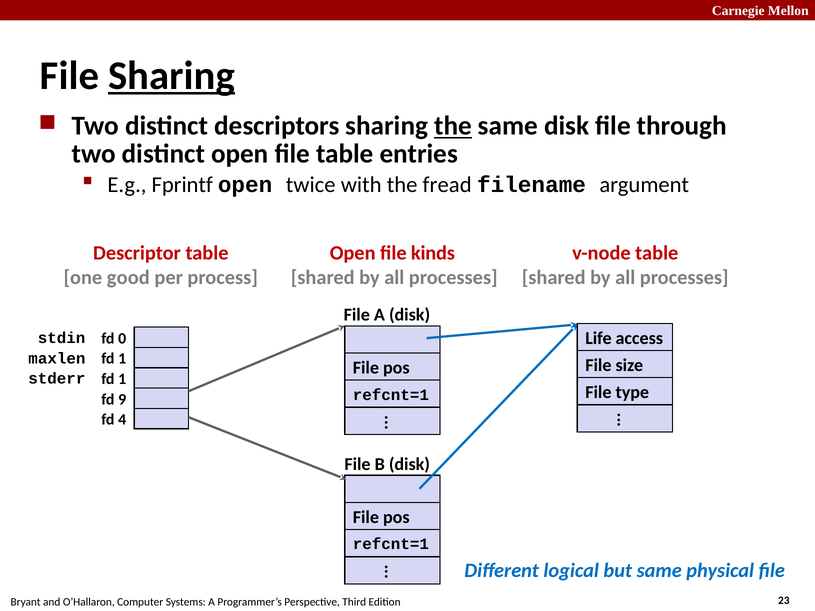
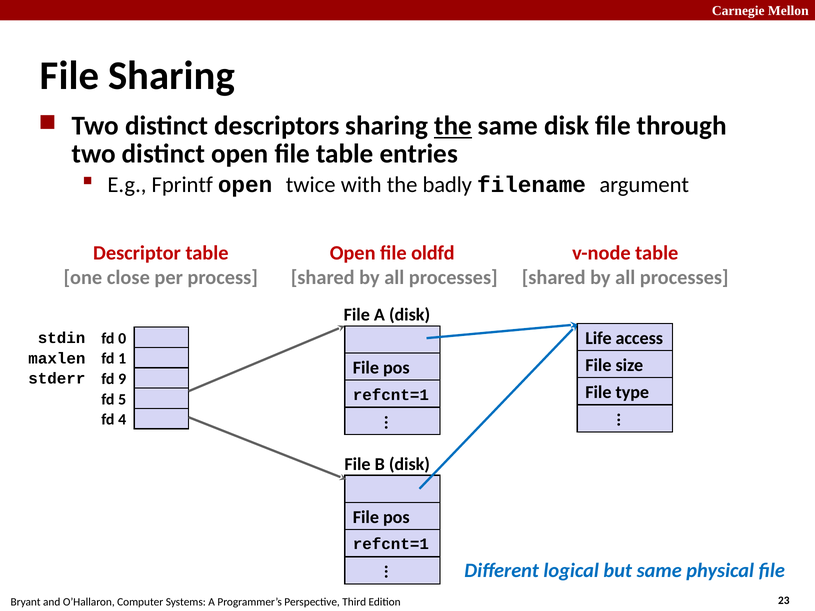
Sharing at (172, 76) underline: present -> none
fread: fread -> badly
kinds: kinds -> oldfd
good: good -> close
1 at (122, 379): 1 -> 9
9: 9 -> 5
